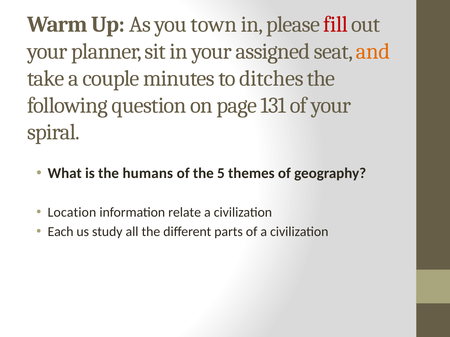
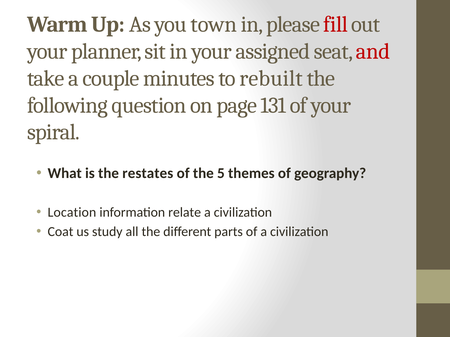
and colour: orange -> red
ditches: ditches -> rebuilt
humans: humans -> restates
Each: Each -> Coat
